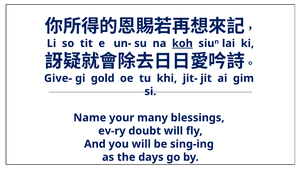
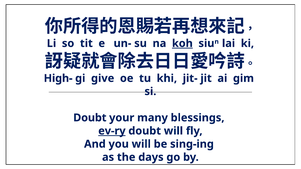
Give-: Give- -> High-
gold: gold -> give
Name at (90, 118): Name -> Doubt
ev-ry underline: none -> present
